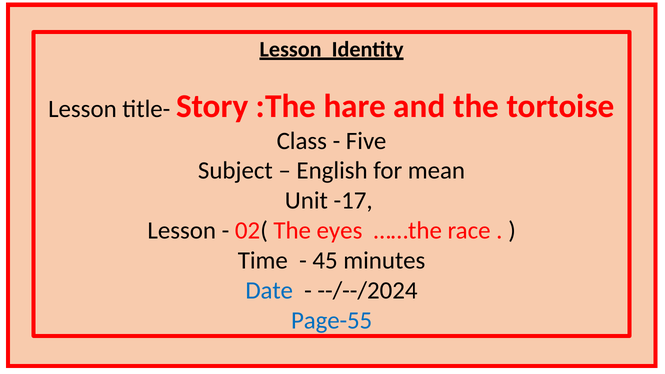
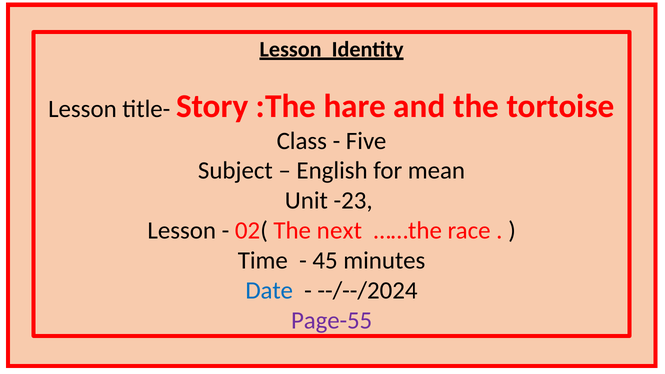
-17: -17 -> -23
eyes: eyes -> next
Page-55 colour: blue -> purple
